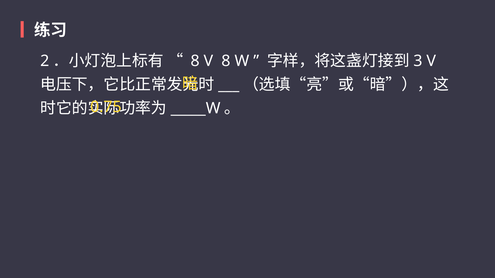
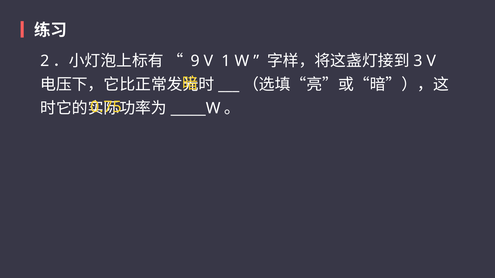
8 at (195, 61): 8 -> 9
V 8: 8 -> 1
